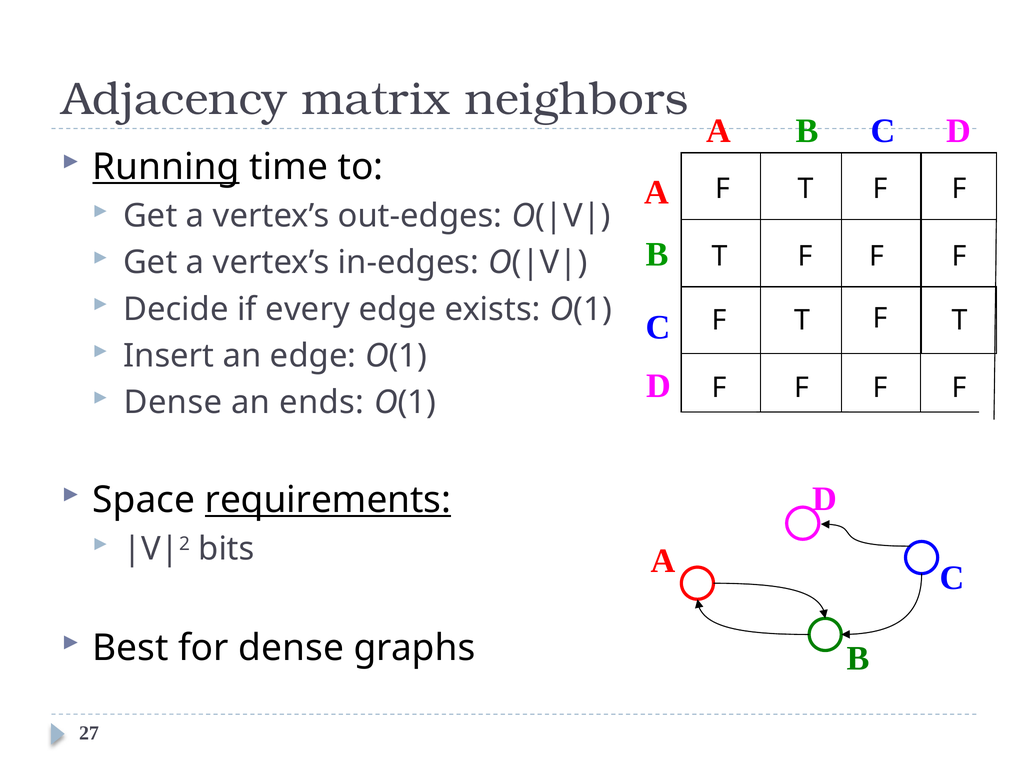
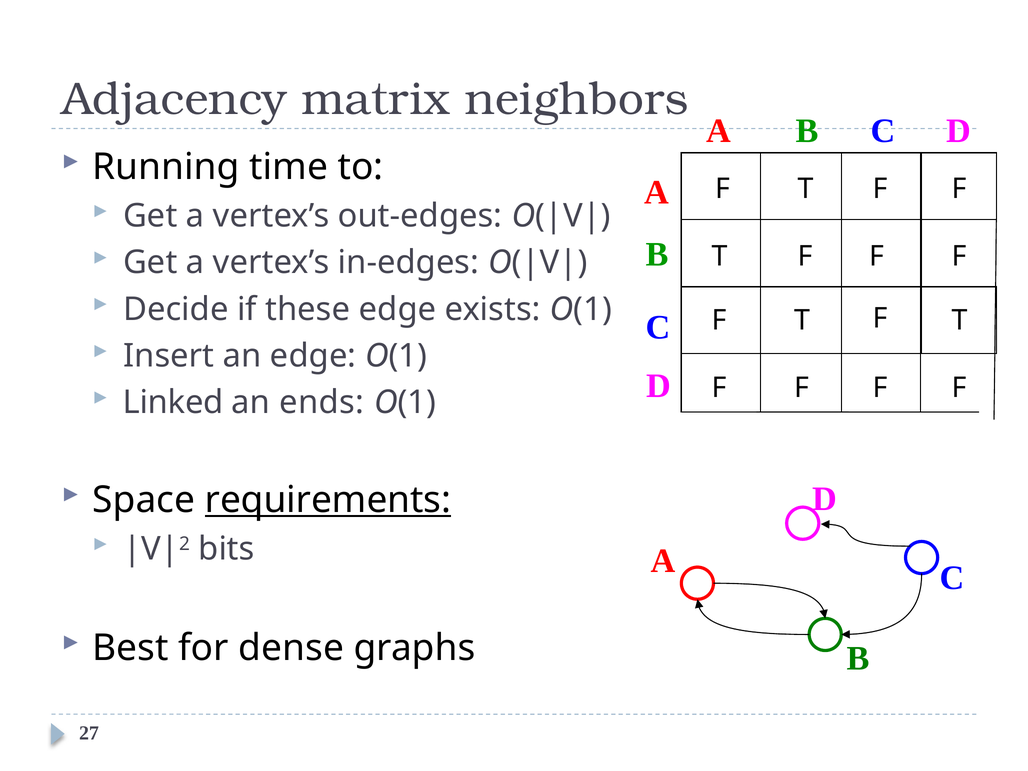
Running underline: present -> none
every: every -> these
Dense at (173, 402): Dense -> Linked
